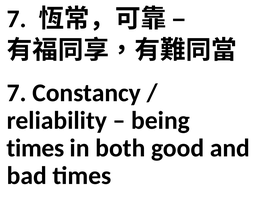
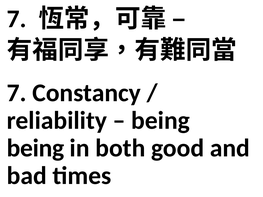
times at (35, 148): times -> being
